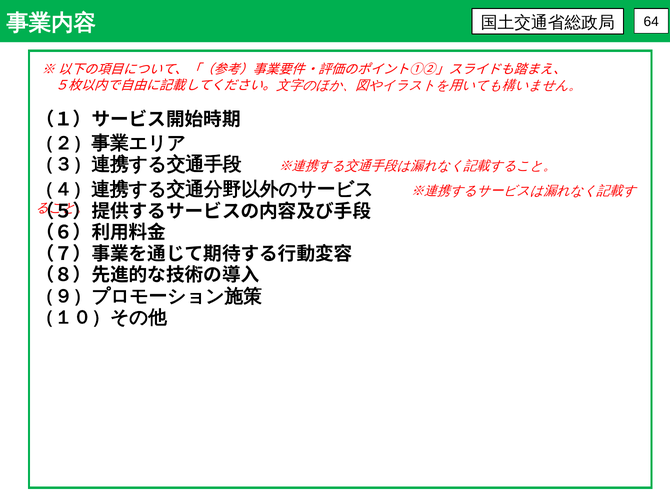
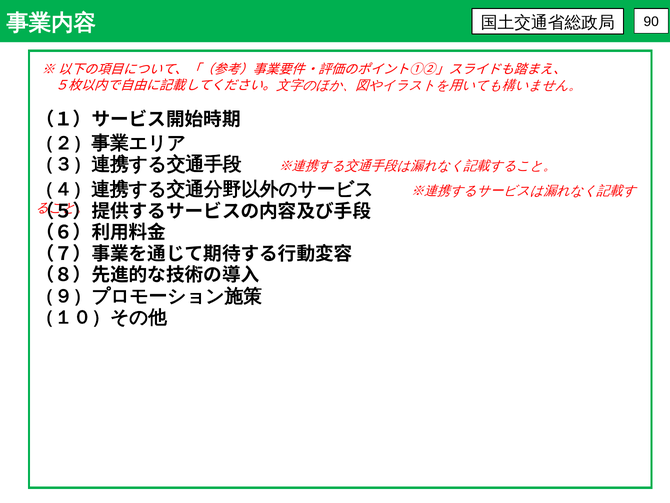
64: 64 -> 90
